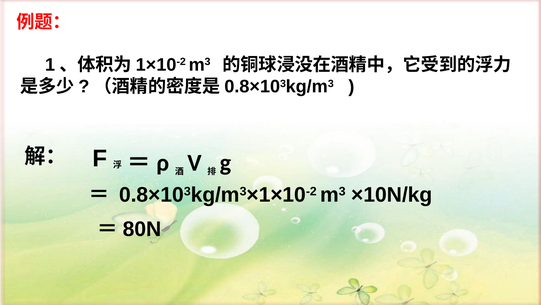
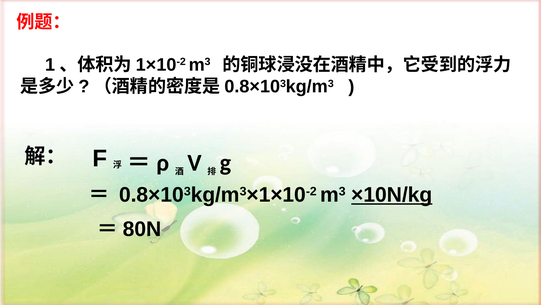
×10N/kg underline: none -> present
